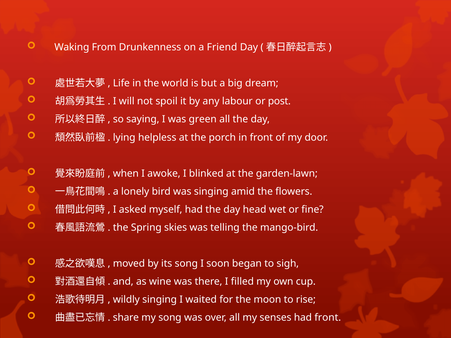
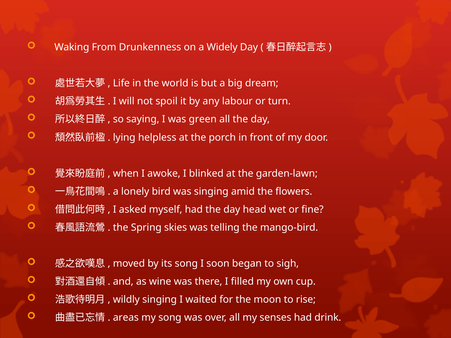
Friend: Friend -> Widely
post: post -> turn
share: share -> areas
had front: front -> drink
